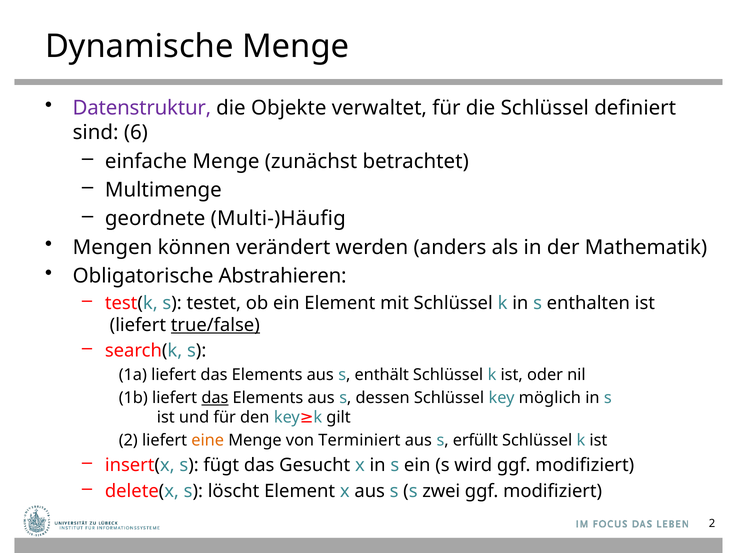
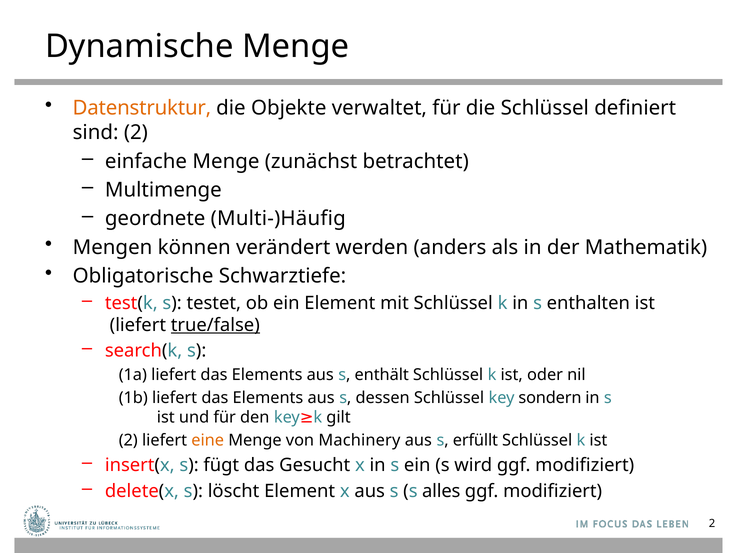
Datenstruktur colour: purple -> orange
sind 6: 6 -> 2
Abstrahieren: Abstrahieren -> Schwarztiefe
das at (215, 398) underline: present -> none
möglich: möglich -> sondern
Terminiert: Terminiert -> Machinery
zwei: zwei -> alles
